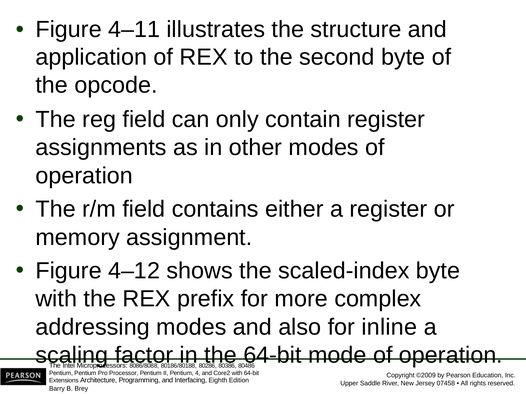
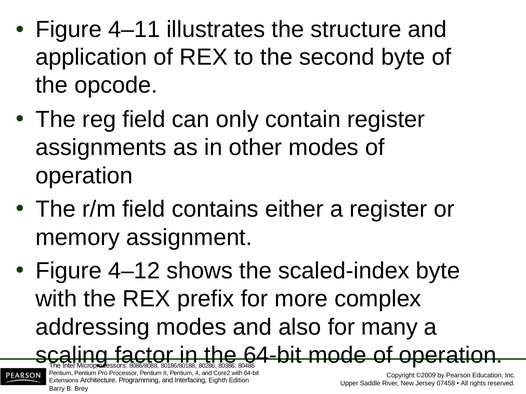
inline: inline -> many
